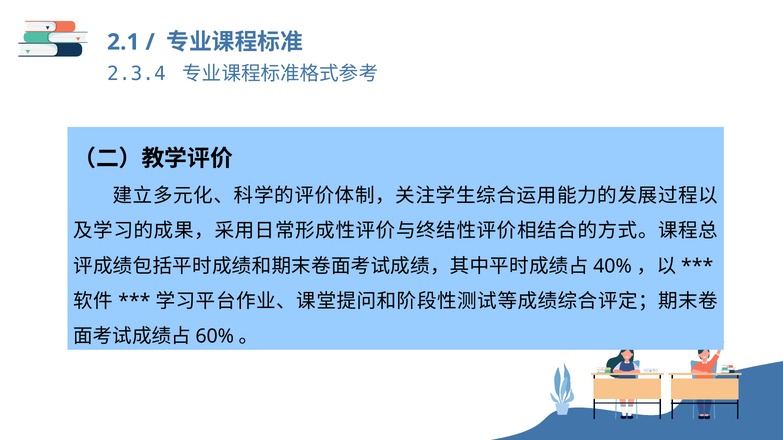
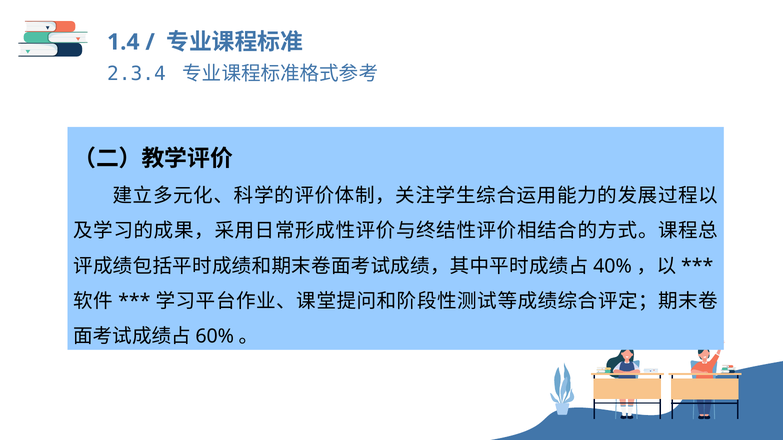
2.1: 2.1 -> 1.4
